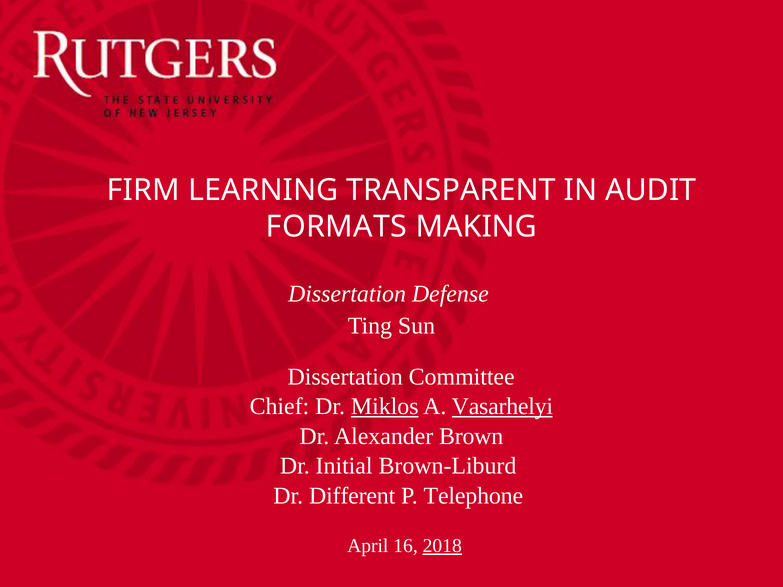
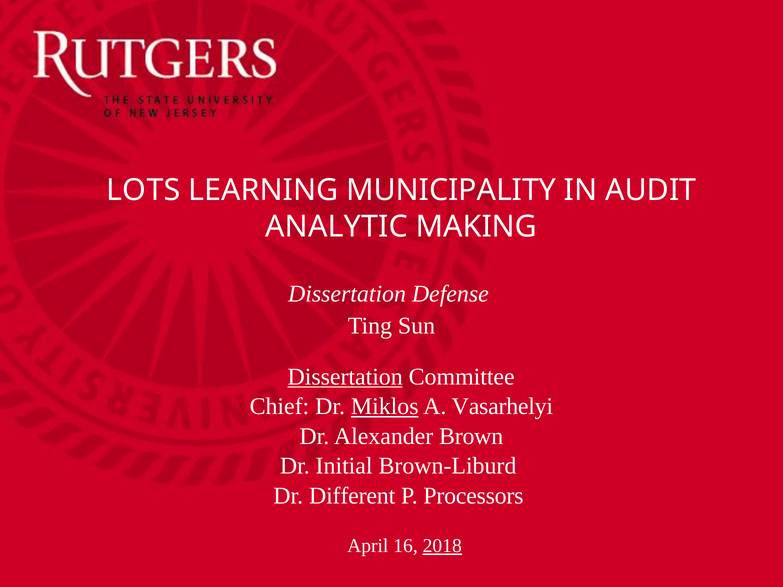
FIRM: FIRM -> LOTS
TRANSPARENT: TRANSPARENT -> MUNICIPALITY
FORMATS: FORMATS -> ANALYTIC
Dissertation at (345, 377) underline: none -> present
Vasarhelyi underline: present -> none
Telephone: Telephone -> Processors
